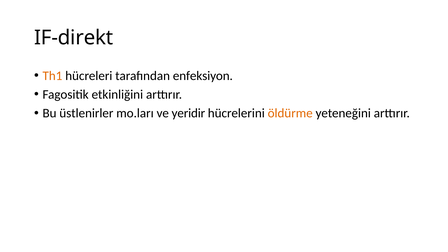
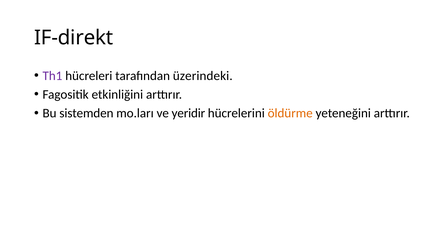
Th1 colour: orange -> purple
enfeksiyon: enfeksiyon -> üzerindeki
üstlenirler: üstlenirler -> sistemden
